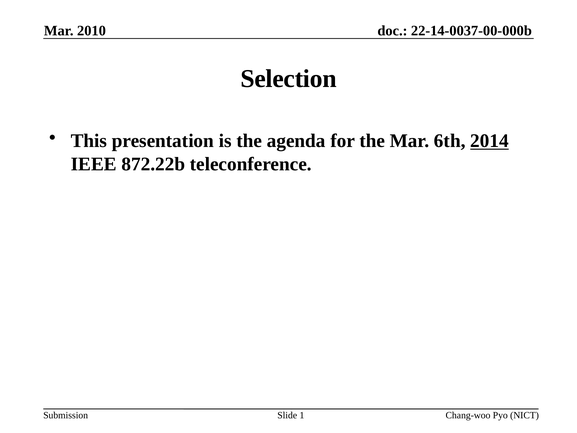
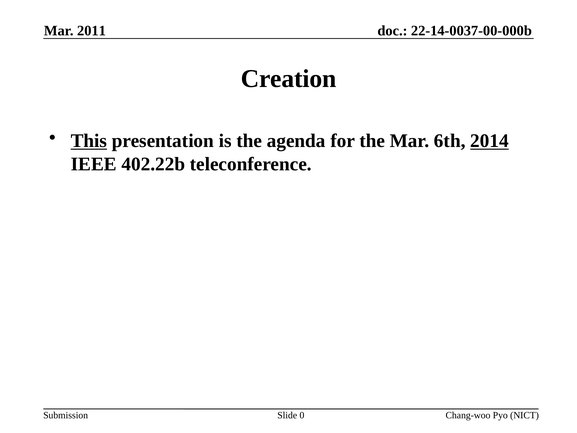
2010: 2010 -> 2011
Selection: Selection -> Creation
This underline: none -> present
872.22b: 872.22b -> 402.22b
1: 1 -> 0
